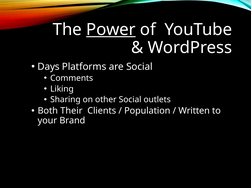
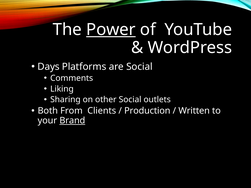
Their: Their -> From
Population: Population -> Production
Brand underline: none -> present
